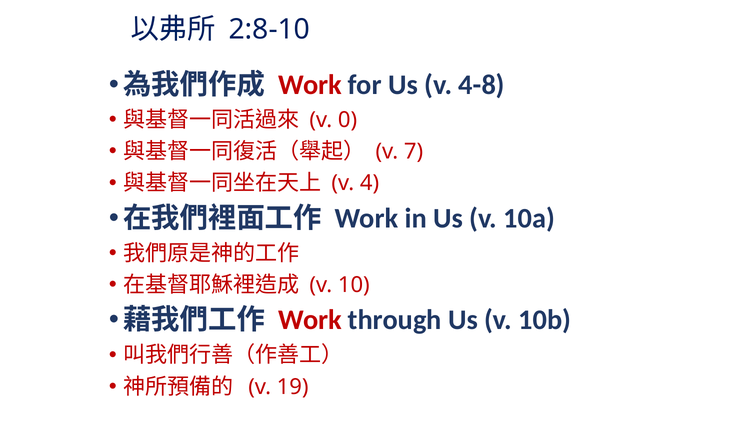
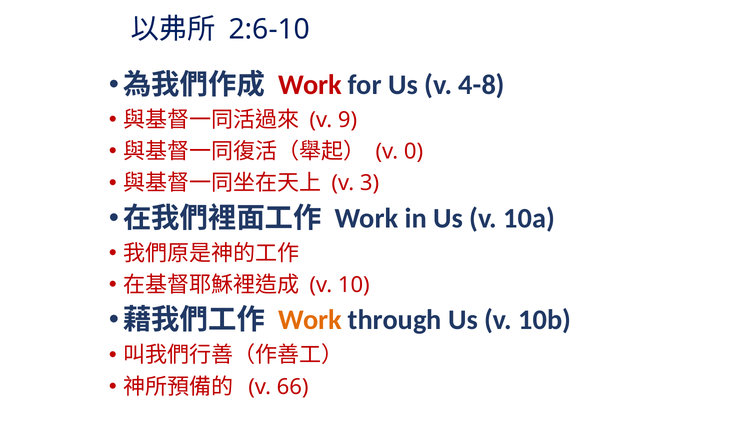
2:8-10: 2:8-10 -> 2:6-10
0: 0 -> 9
7: 7 -> 0
4: 4 -> 3
Work at (310, 320) colour: red -> orange
19: 19 -> 66
